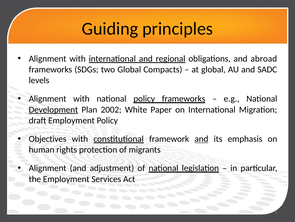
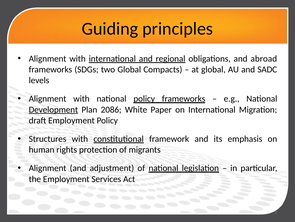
2002: 2002 -> 2086
Objectives: Objectives -> Structures
and at (201, 138) underline: present -> none
